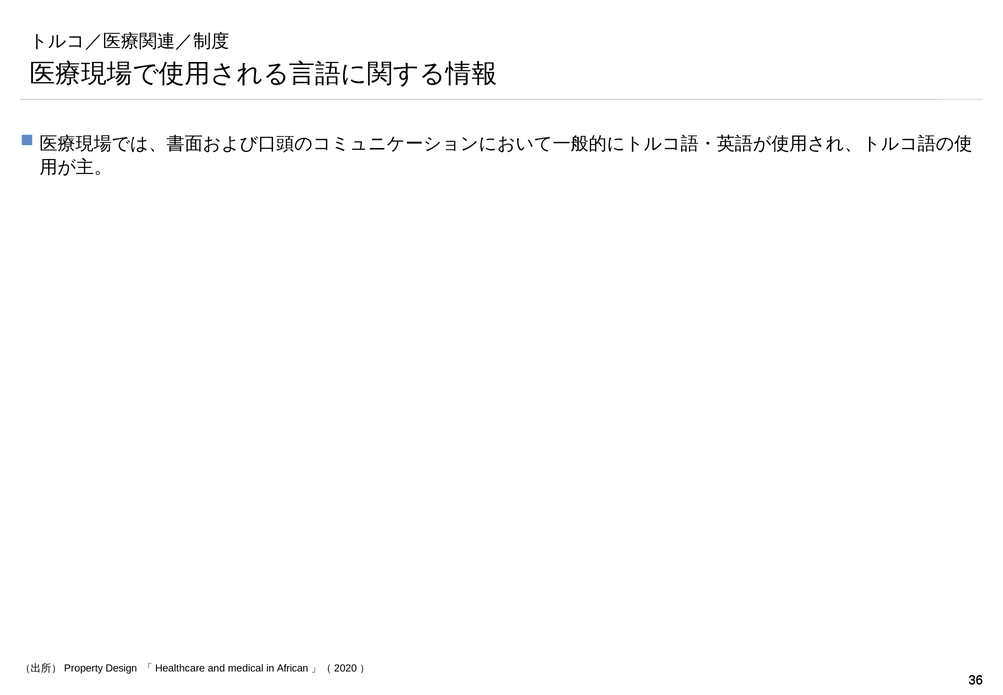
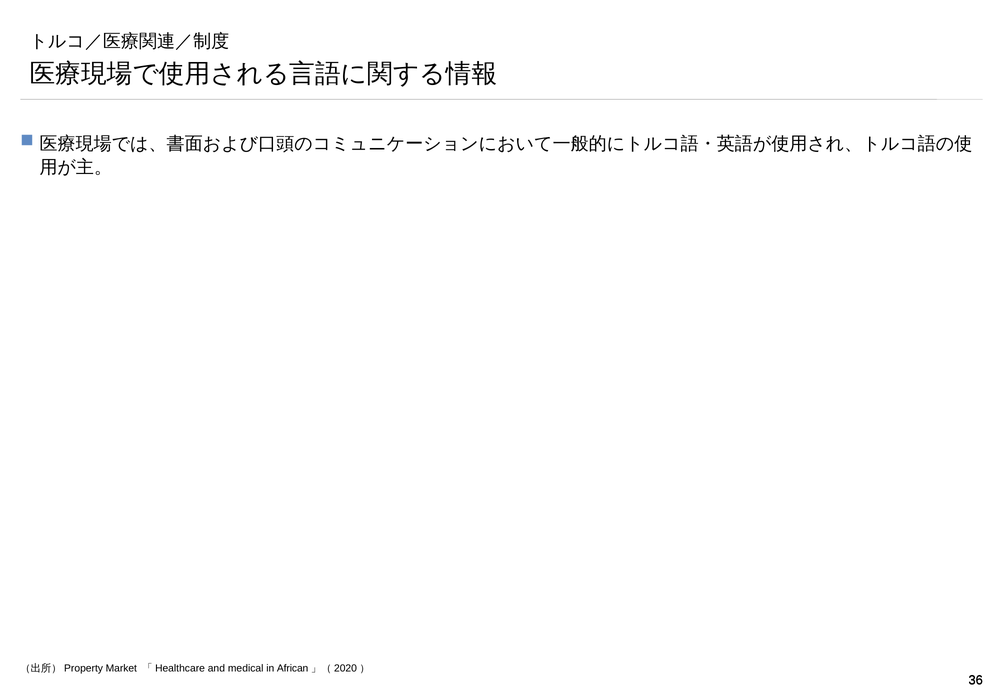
Design: Design -> Market
